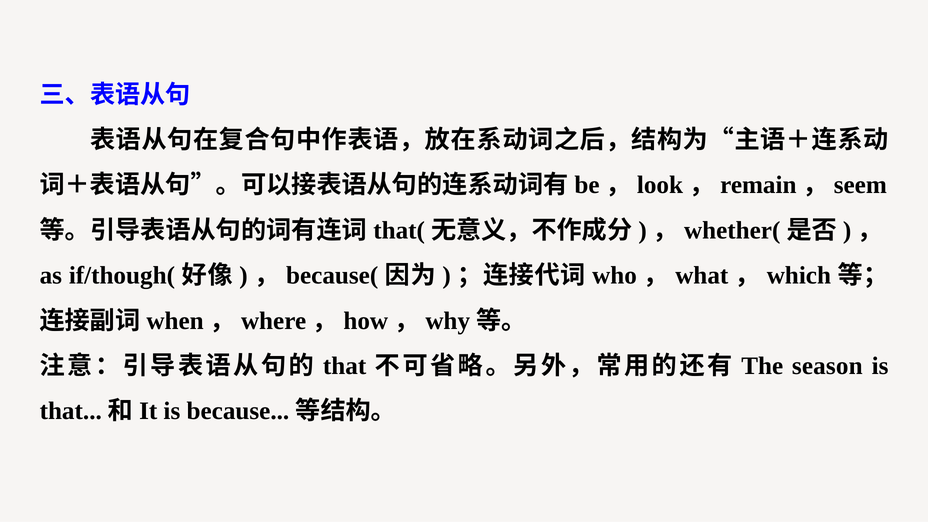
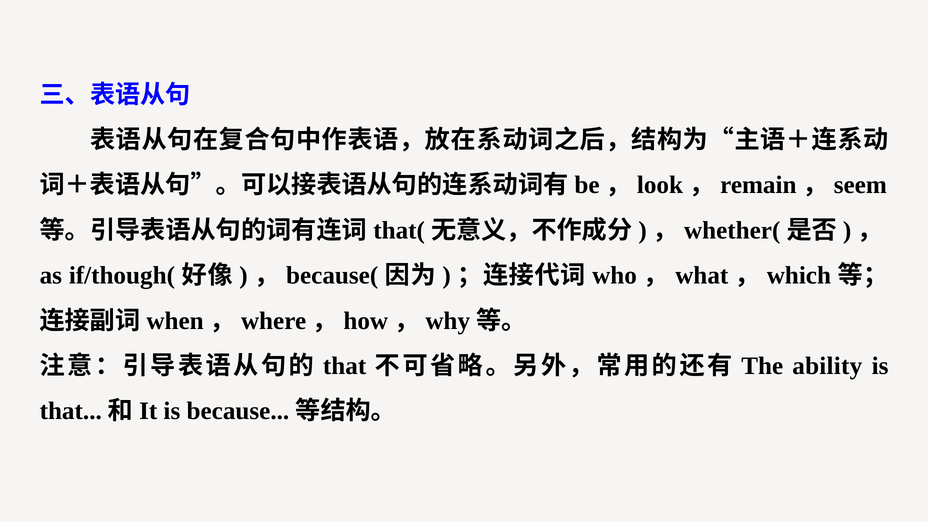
season: season -> ability
